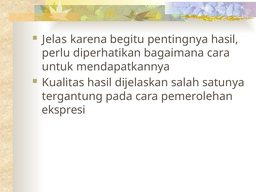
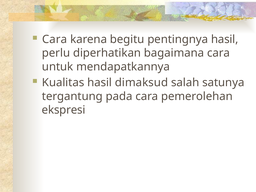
Jelas at (55, 39): Jelas -> Cara
dijelaskan: dijelaskan -> dimaksud
